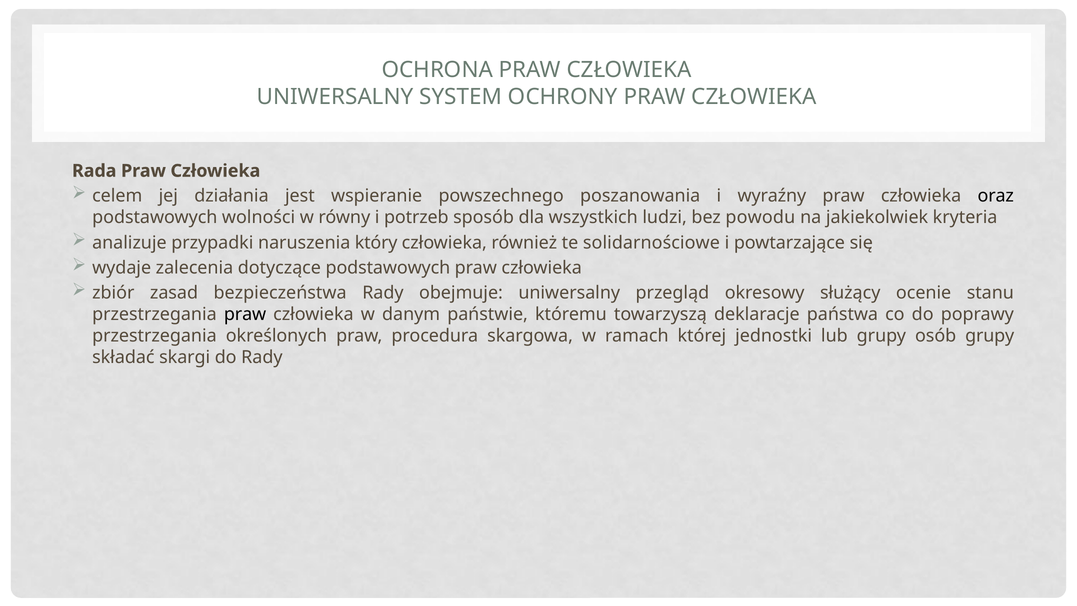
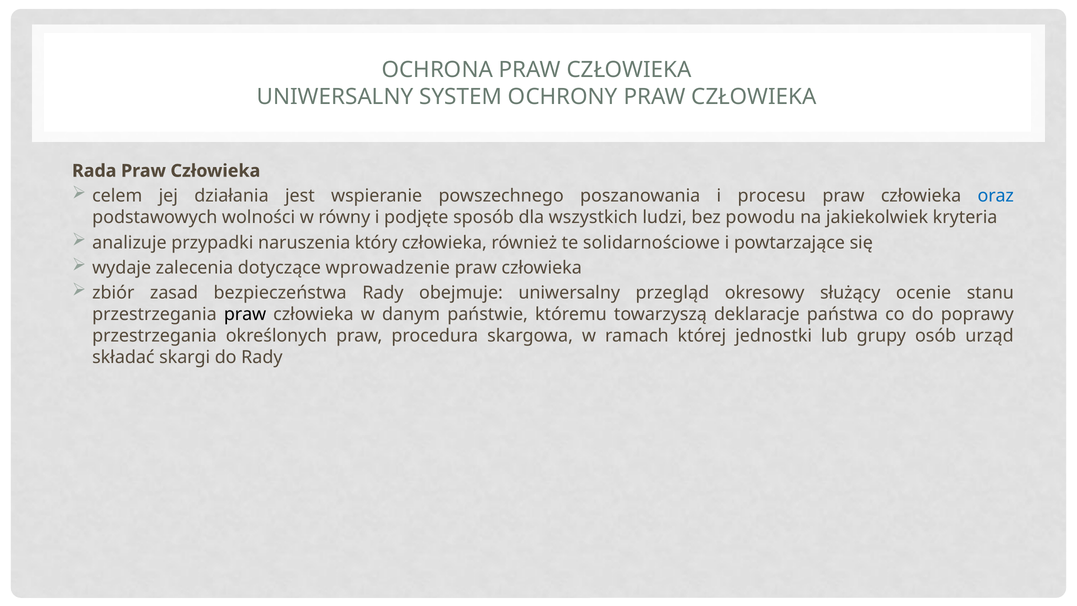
wyraźny: wyraźny -> procesu
oraz colour: black -> blue
potrzeb: potrzeb -> podjęte
dotyczące podstawowych: podstawowych -> wprowadzenie
osób grupy: grupy -> urząd
